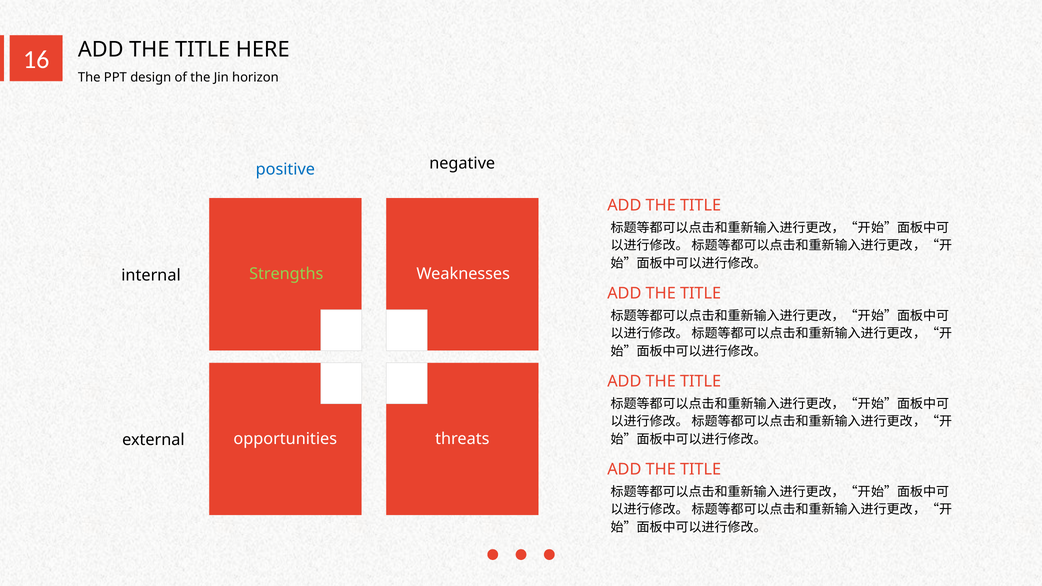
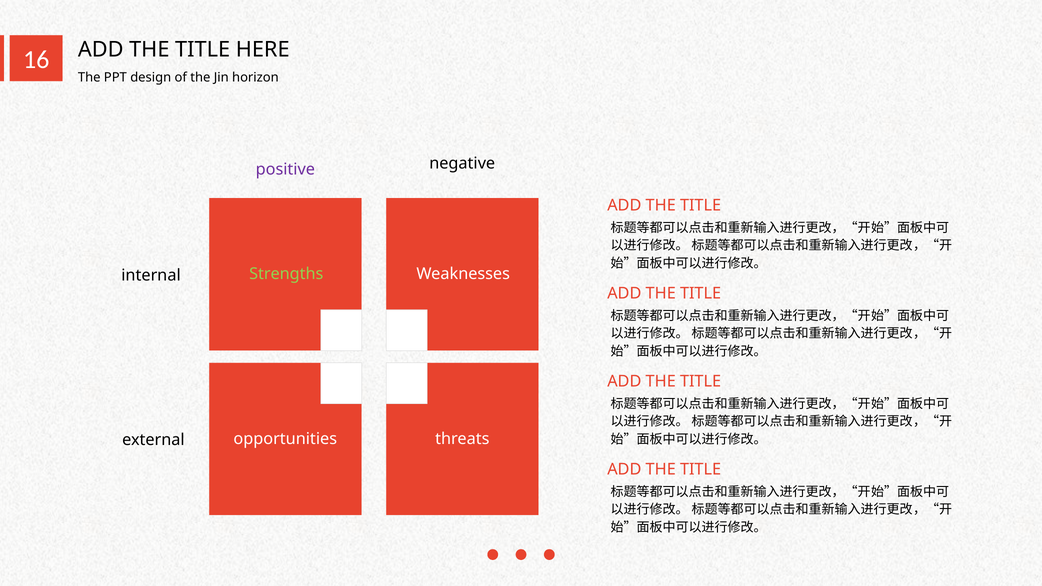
positive colour: blue -> purple
